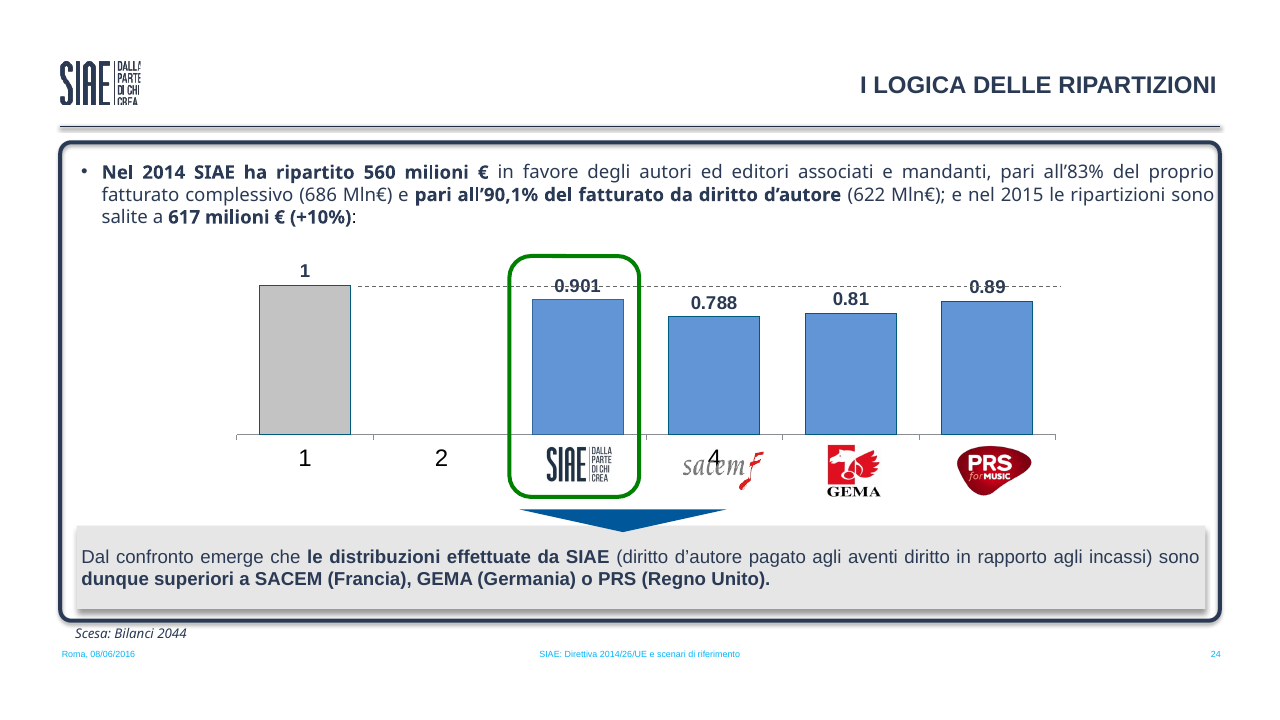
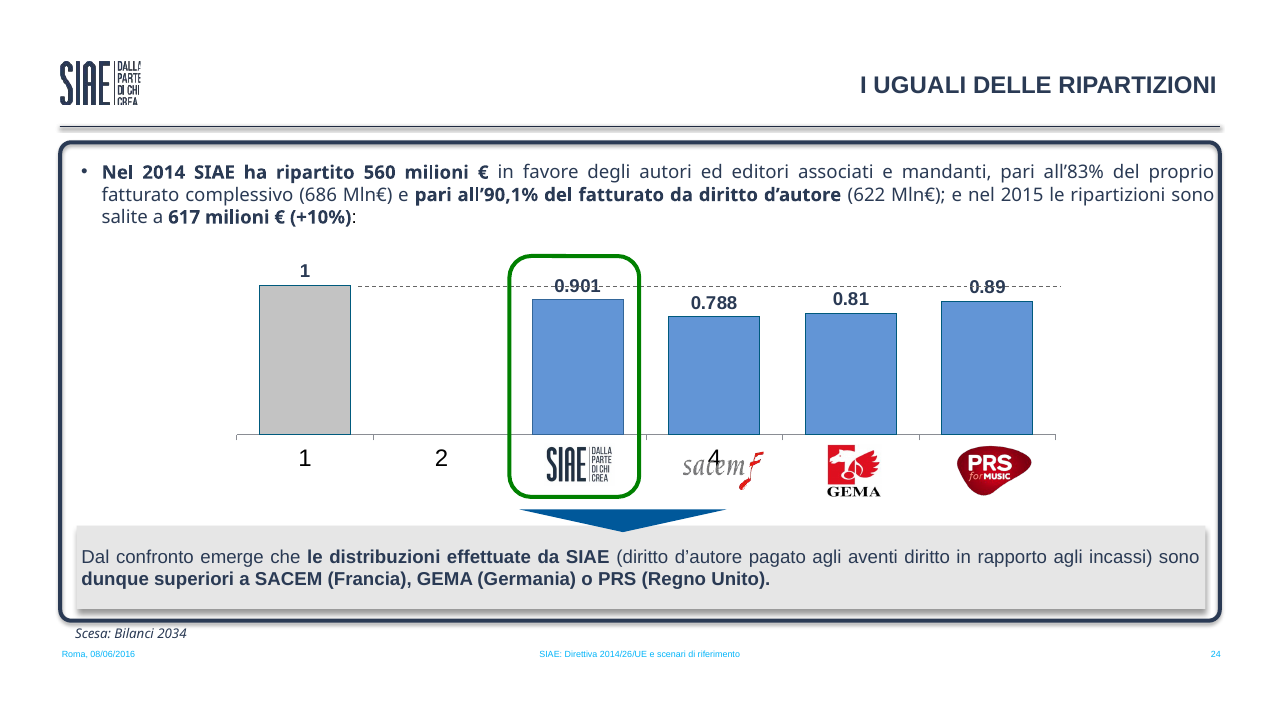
LOGICA: LOGICA -> UGUALI
2044: 2044 -> 2034
